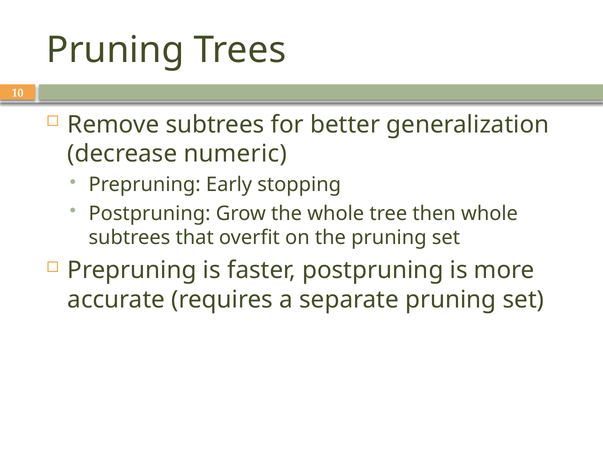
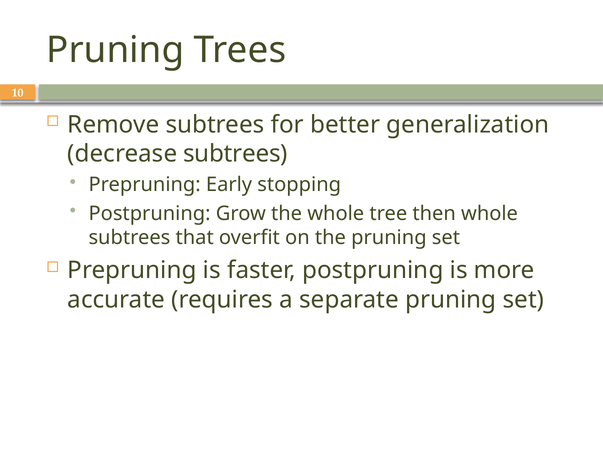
decrease numeric: numeric -> subtrees
